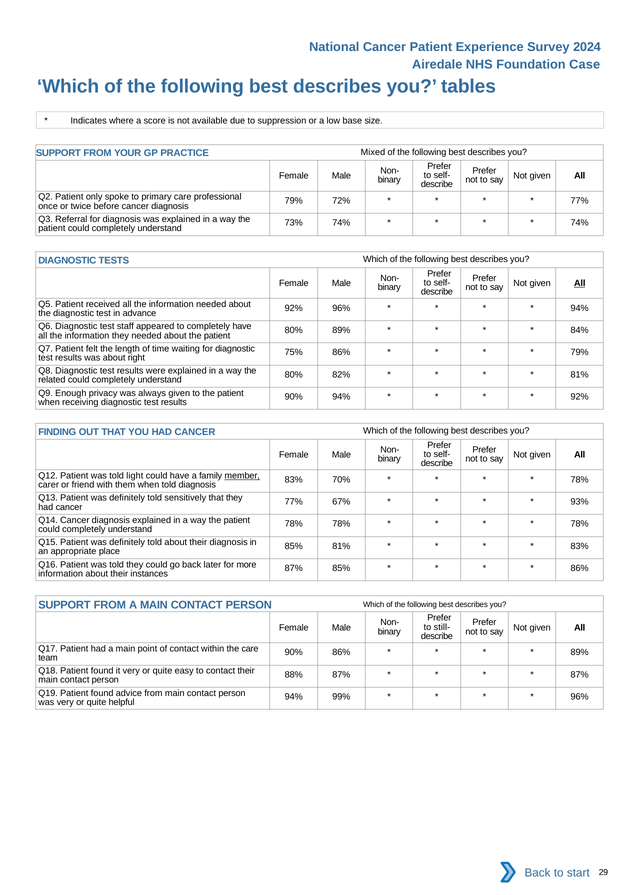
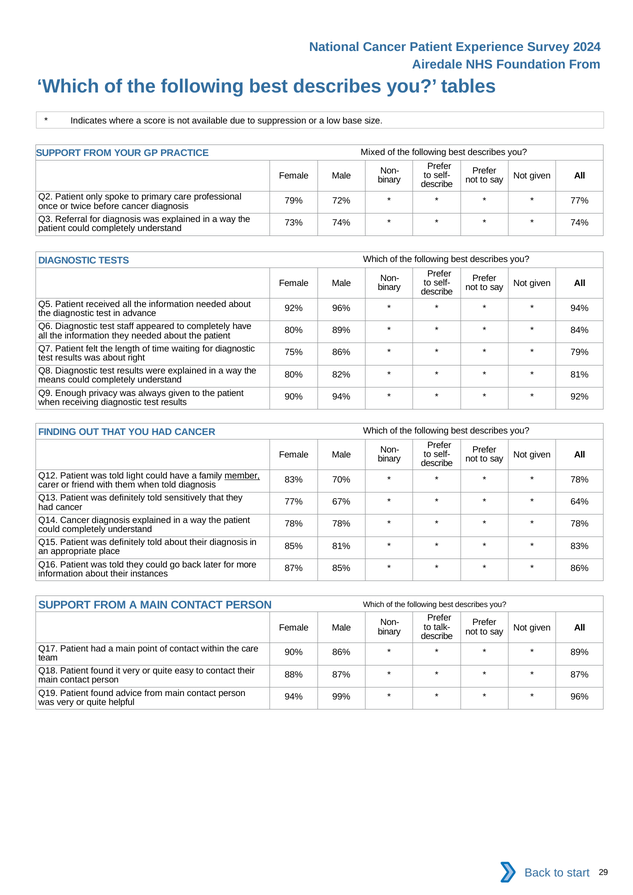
Foundation Case: Case -> From
All at (580, 283) underline: present -> none
related: related -> means
93%: 93% -> 64%
still-: still- -> talk-
